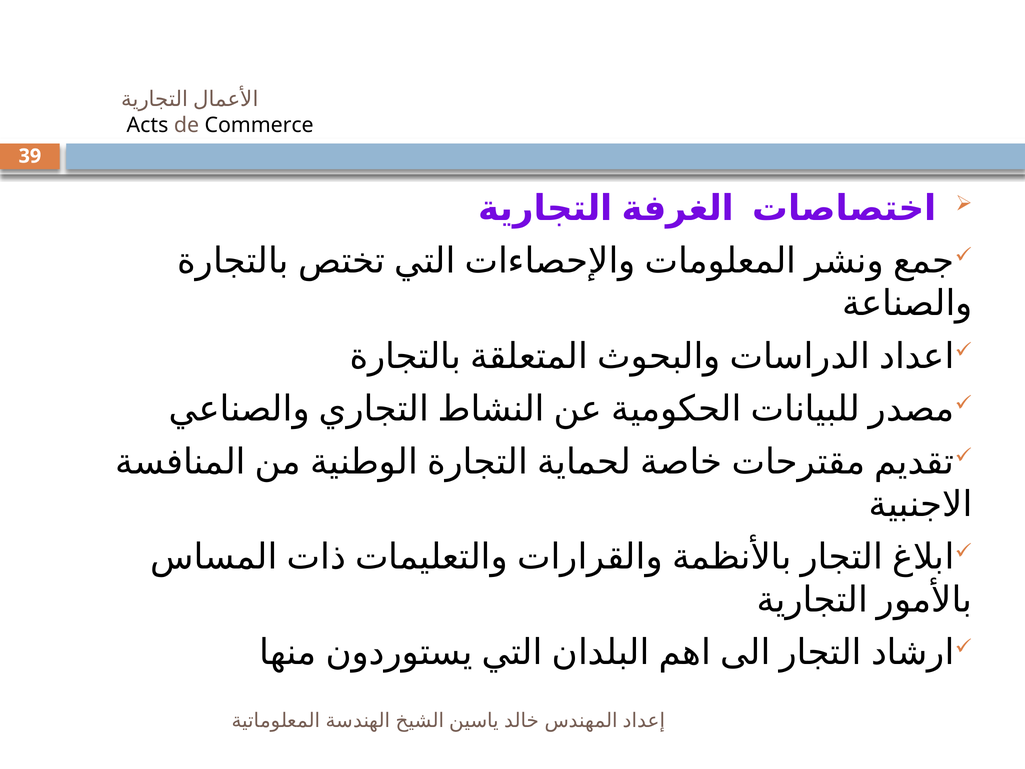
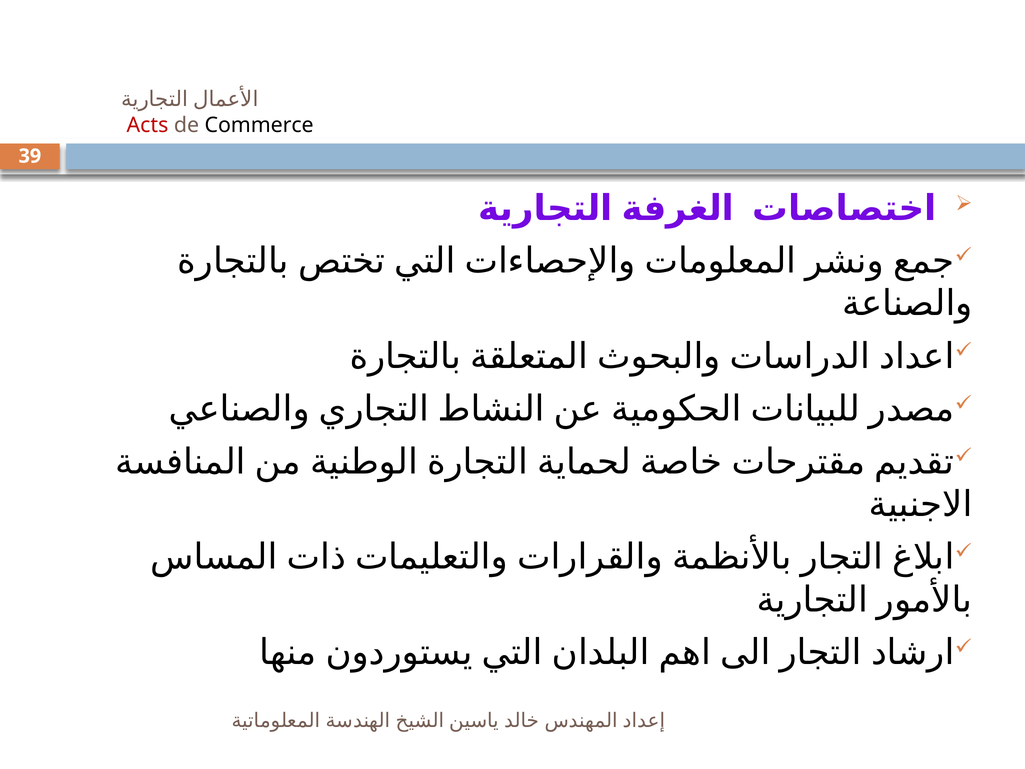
Acts colour: black -> red
